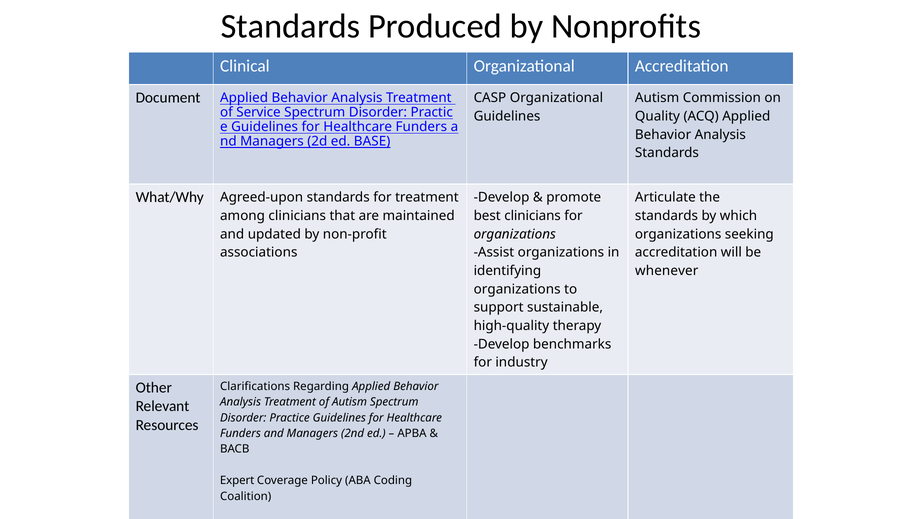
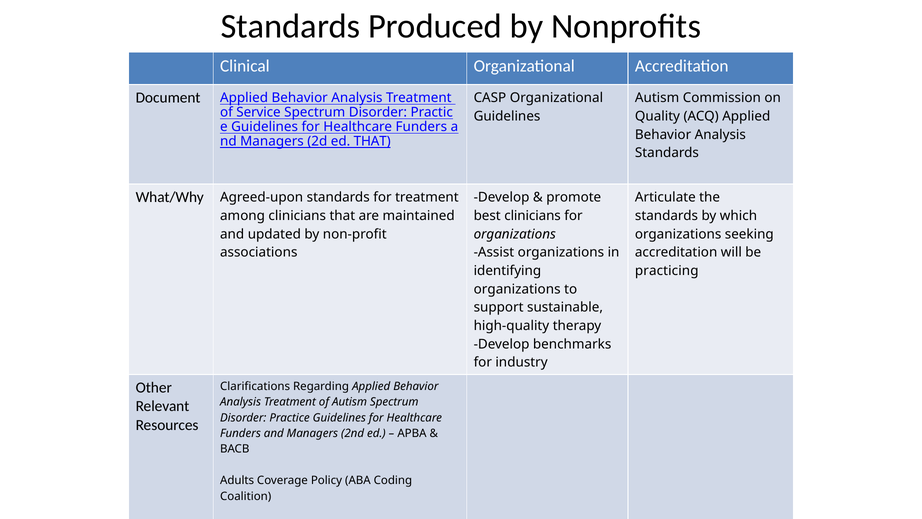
ed BASE: BASE -> THAT
whenever: whenever -> practicing
Expert: Expert -> Adults
